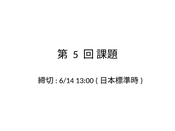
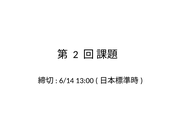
5: 5 -> 2
